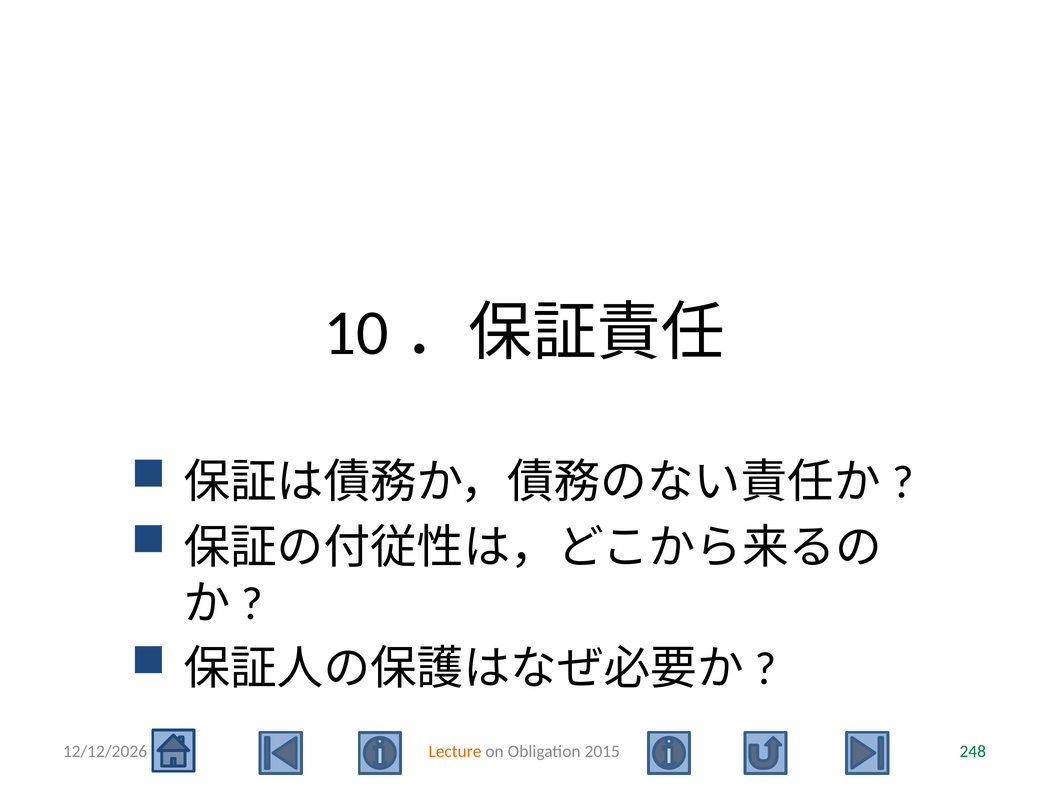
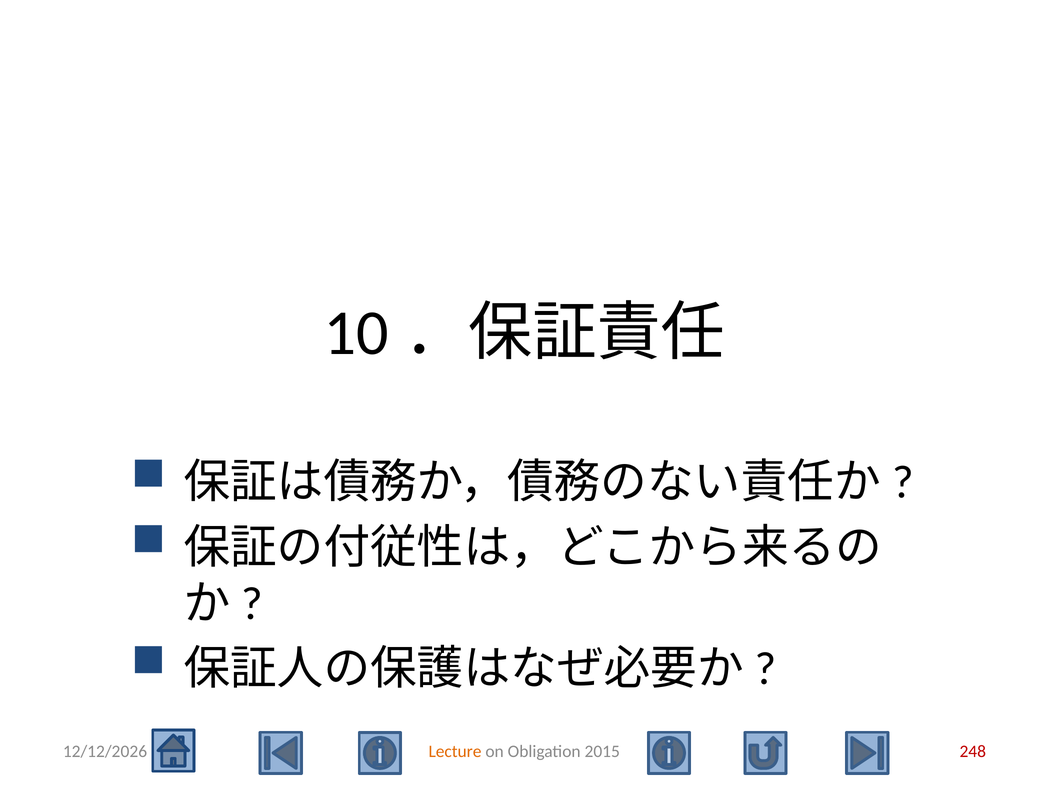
248 colour: green -> red
